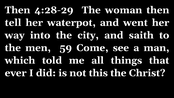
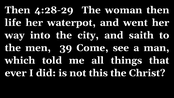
tell: tell -> life
59: 59 -> 39
